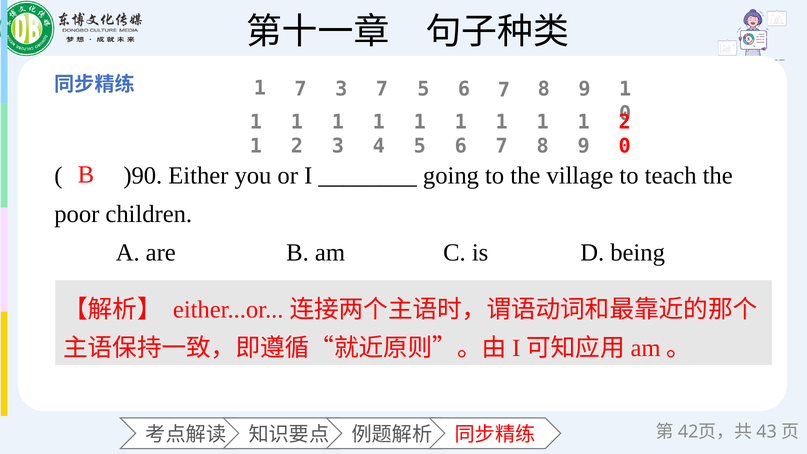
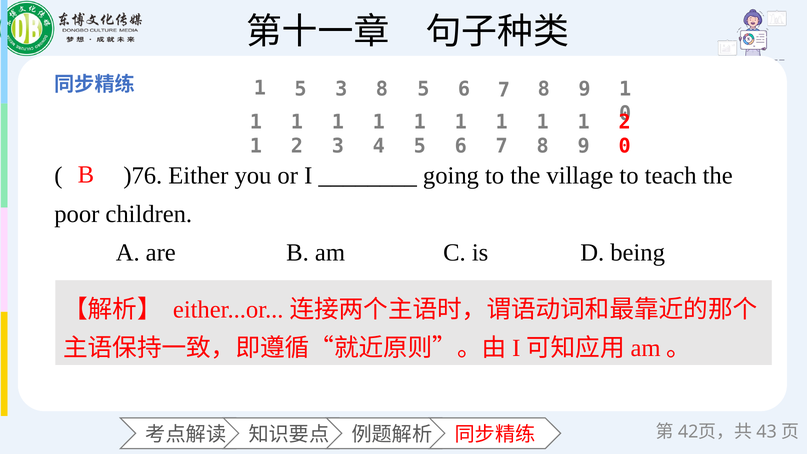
7 at (301, 89): 7 -> 5
3 7: 7 -> 8
)90: )90 -> )76
